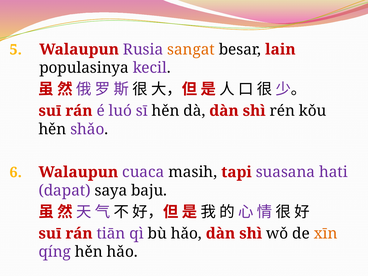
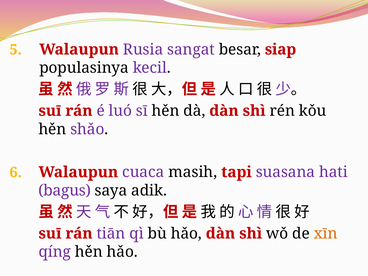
sangat colour: orange -> purple
lain: lain -> siap
dapat: dapat -> bagus
baju: baju -> adik
